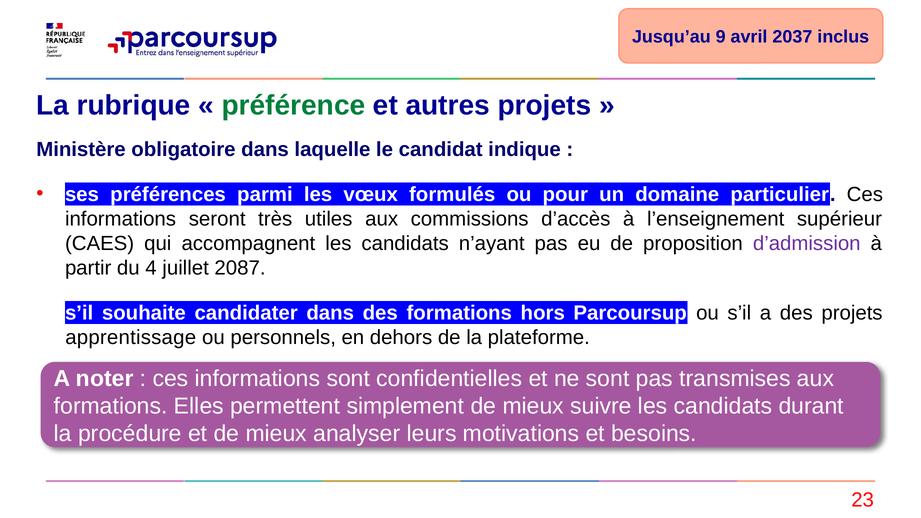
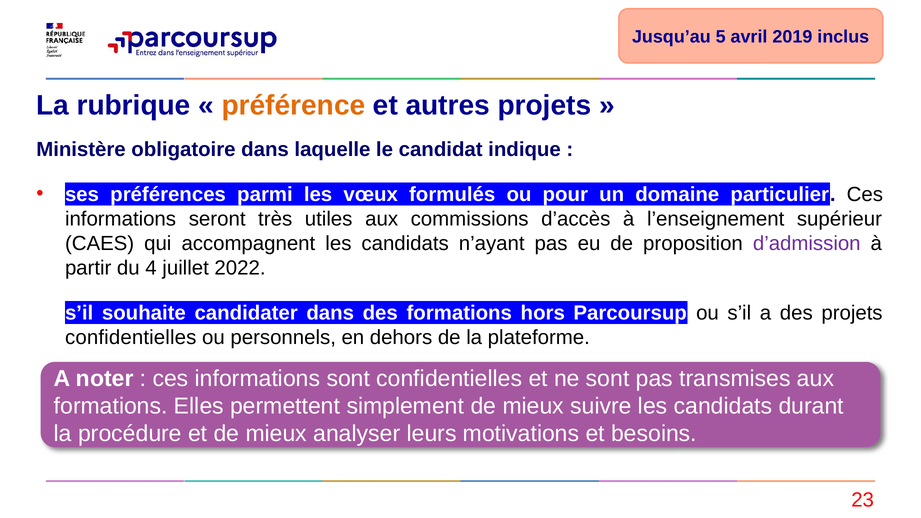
9: 9 -> 5
2037: 2037 -> 2019
préférence colour: green -> orange
2087: 2087 -> 2022
apprentissage at (131, 338): apprentissage -> confidentielles
